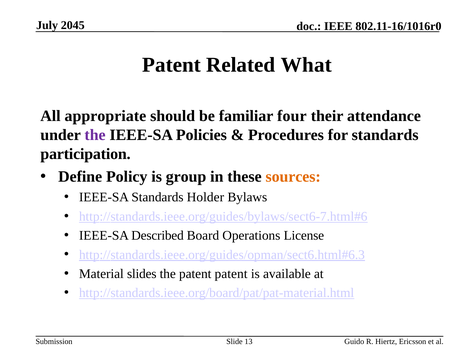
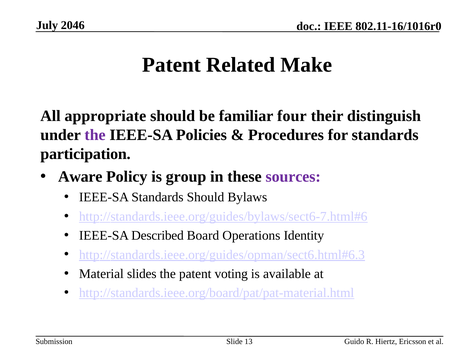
2045: 2045 -> 2046
What: What -> Make
attendance: attendance -> distinguish
Define: Define -> Aware
sources colour: orange -> purple
Standards Holder: Holder -> Should
License: License -> Identity
patent patent: patent -> voting
